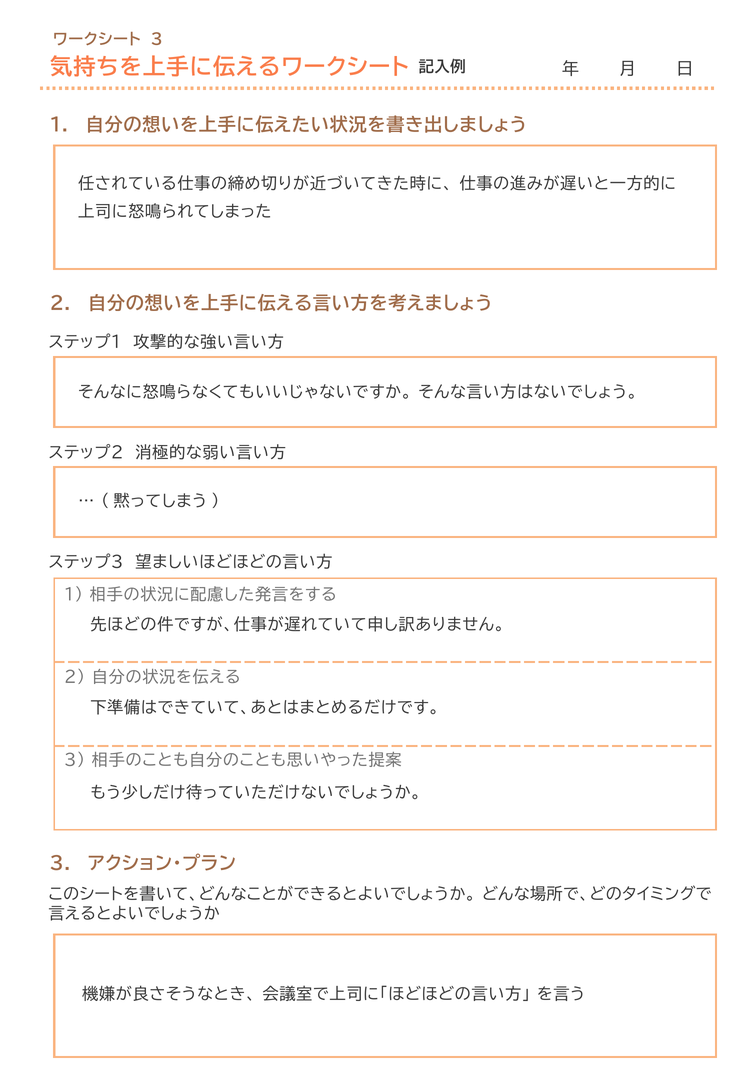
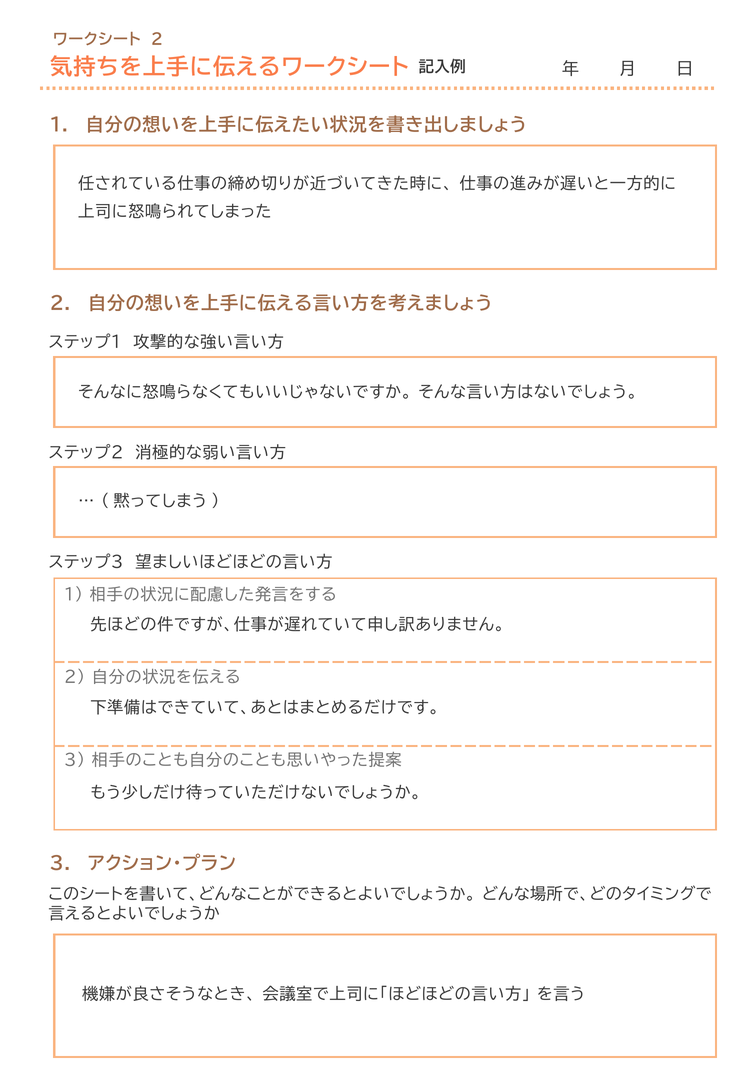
3 at (157, 40): 3 -> 2
